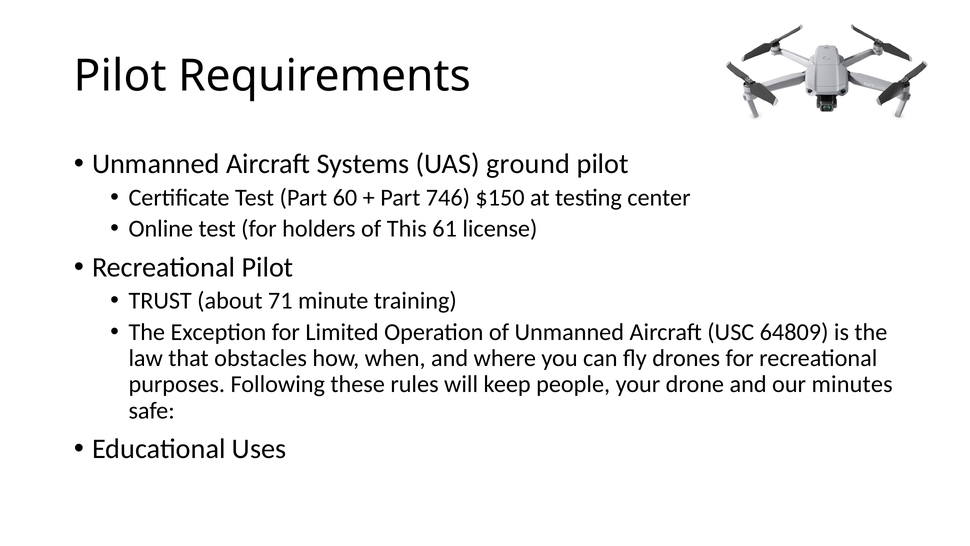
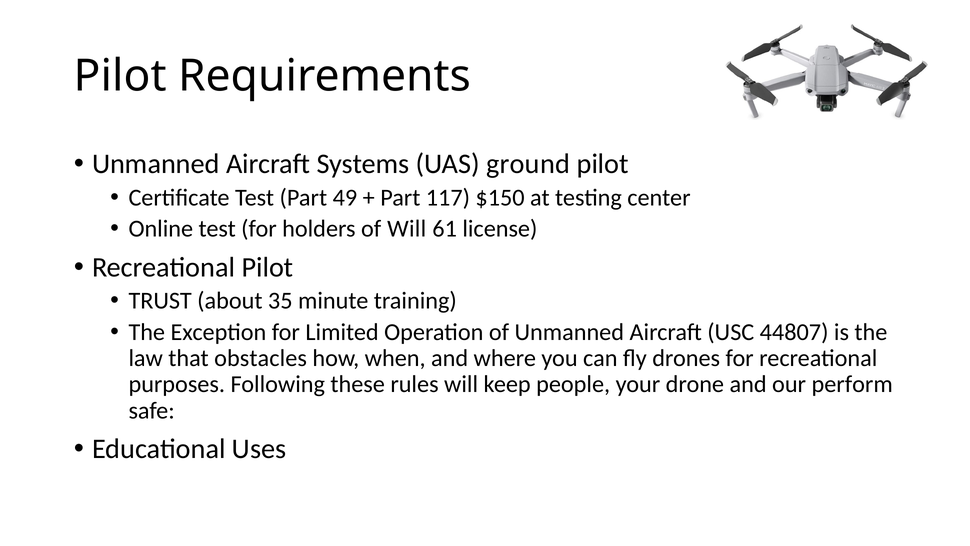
60: 60 -> 49
746: 746 -> 117
of This: This -> Will
71: 71 -> 35
64809: 64809 -> 44807
minutes: minutes -> perform
